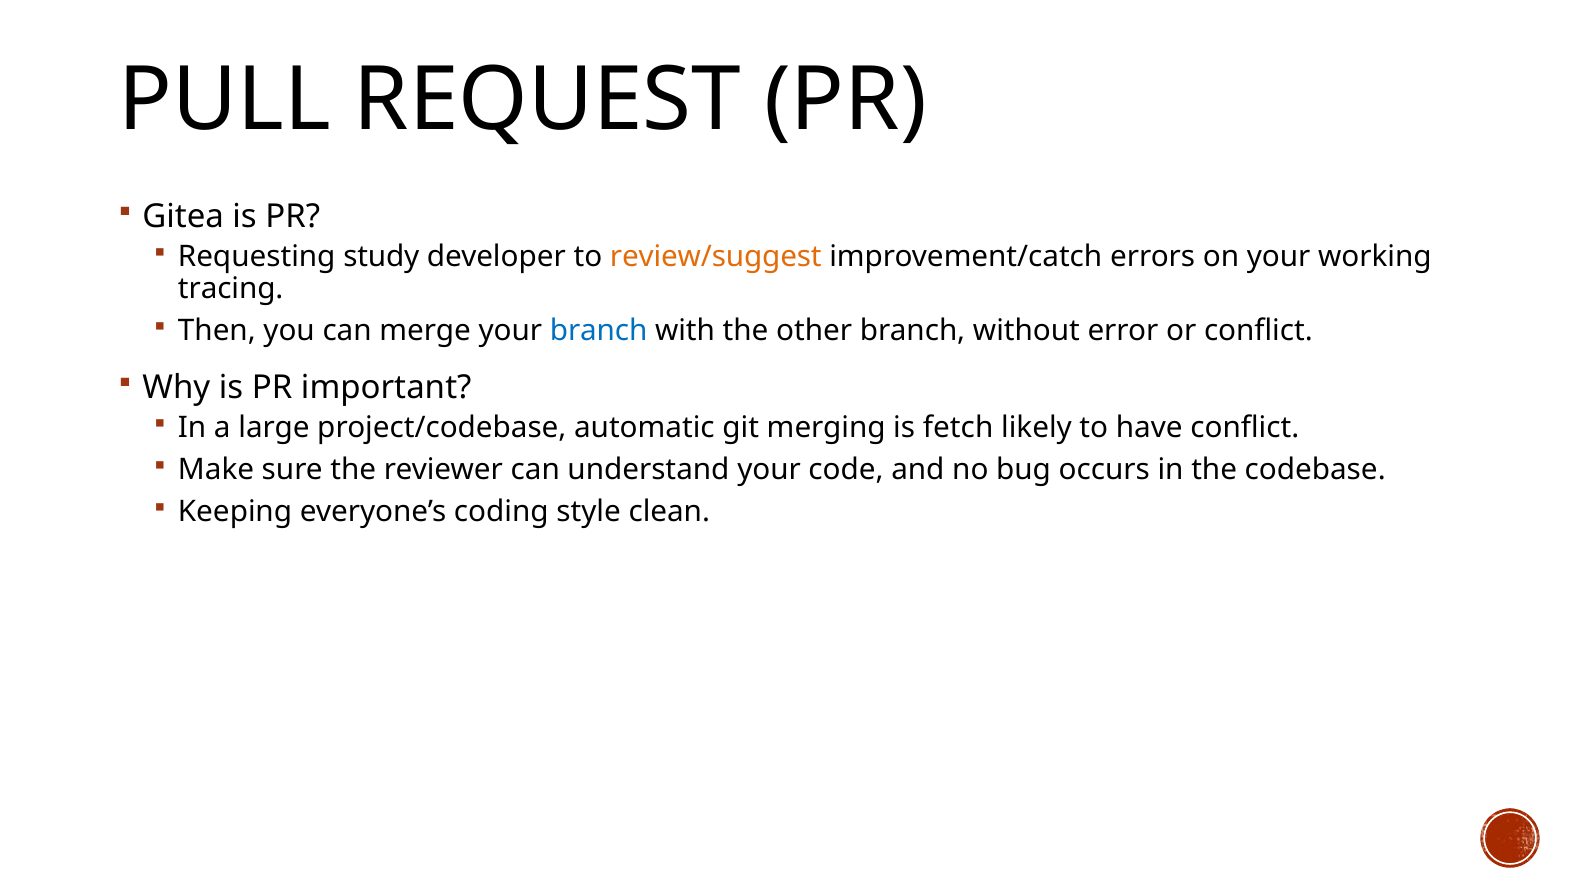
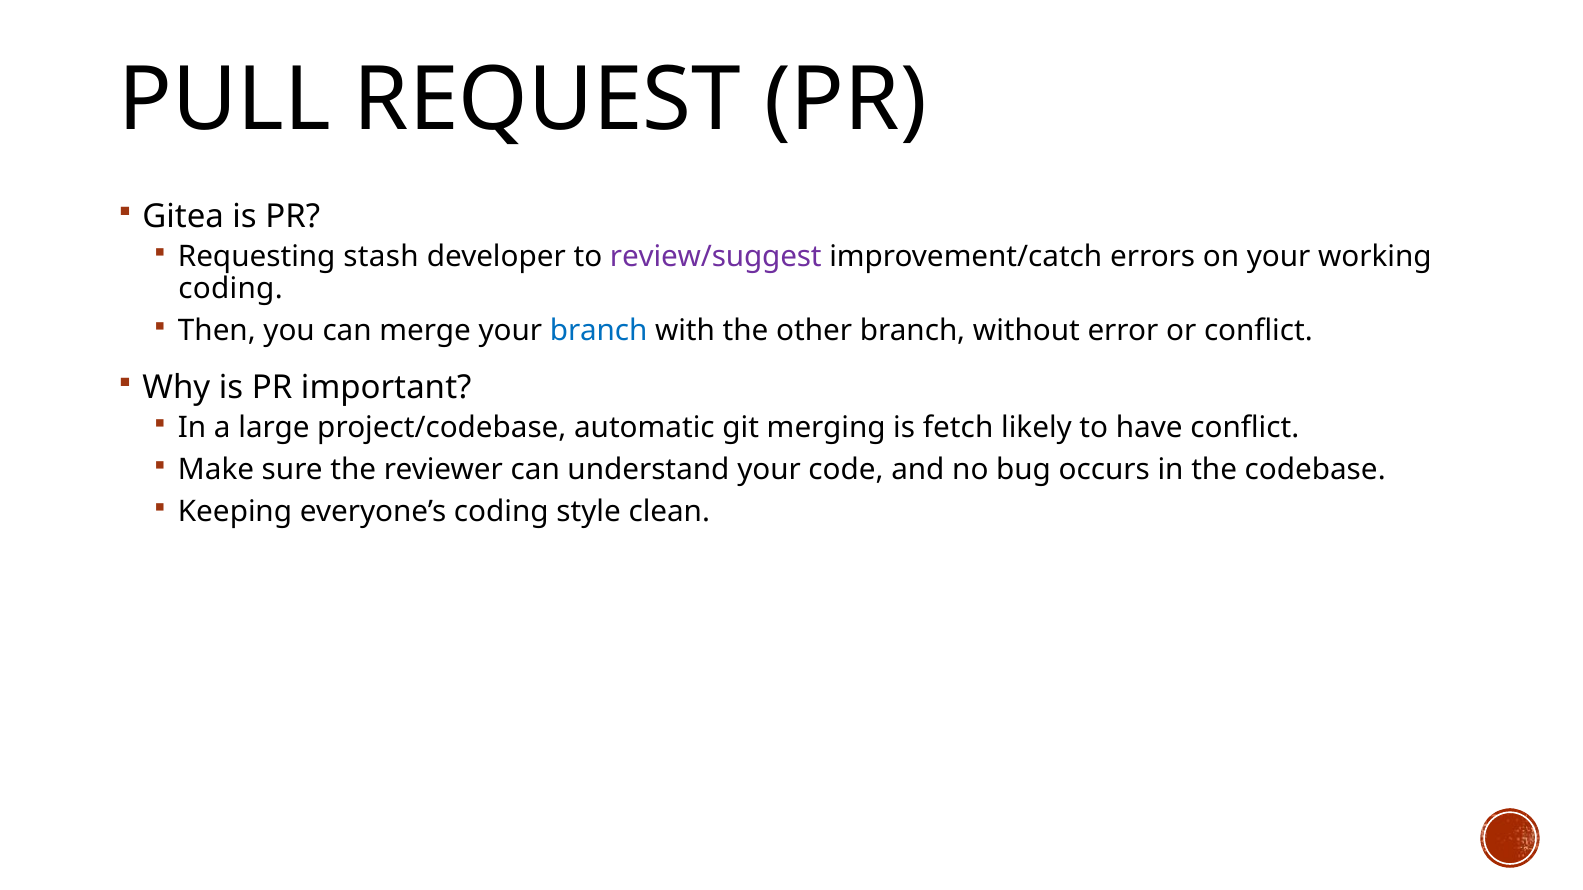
study: study -> stash
review/suggest colour: orange -> purple
tracing at (231, 289): tracing -> coding
